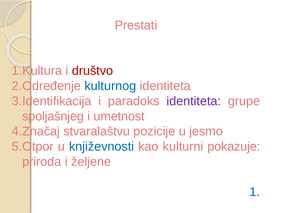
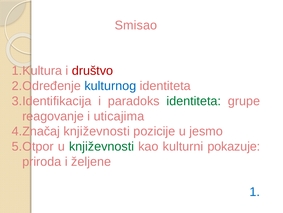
Prestati: Prestati -> Smisao
identiteta at (194, 101) colour: purple -> green
spoljašnjeg: spoljašnjeg -> reagovanje
umetnost: umetnost -> uticajima
stvaralaštvu at (97, 131): stvaralaštvu -> književnosti
književnosti at (102, 146) colour: blue -> green
